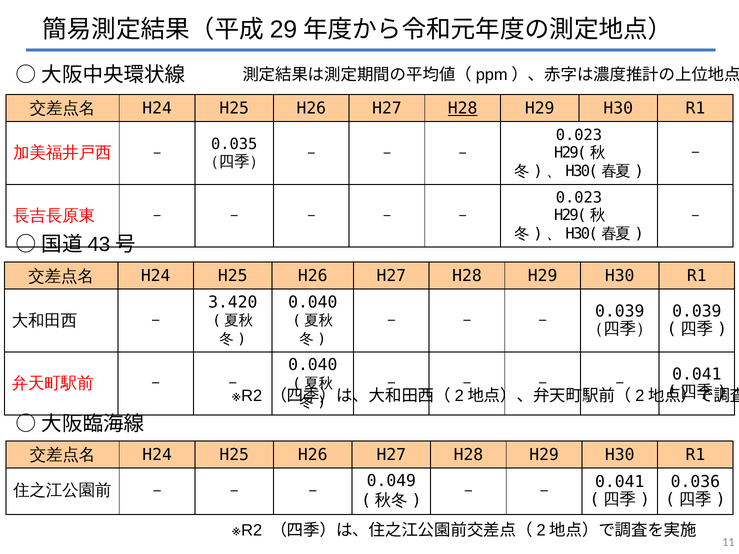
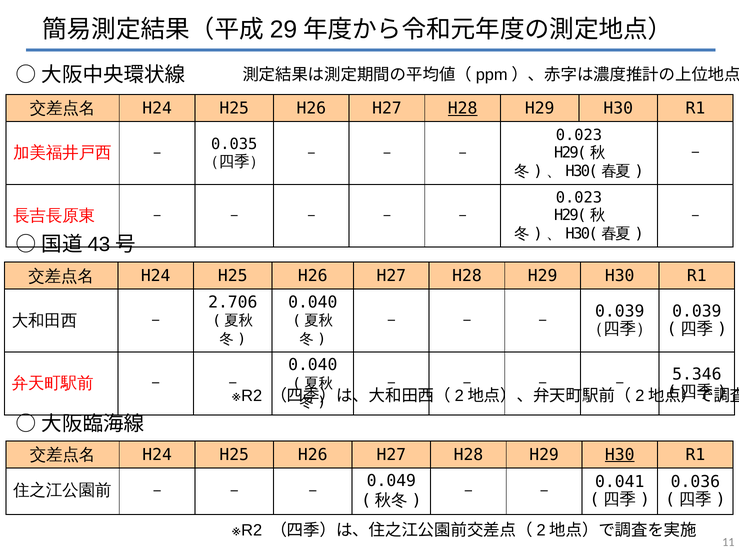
3.420: 3.420 -> 2.706
0.041 at (697, 374): 0.041 -> 5.346
H30 at (620, 455) underline: none -> present
